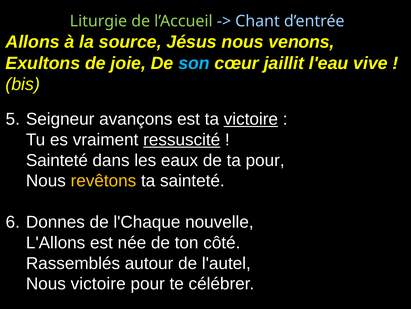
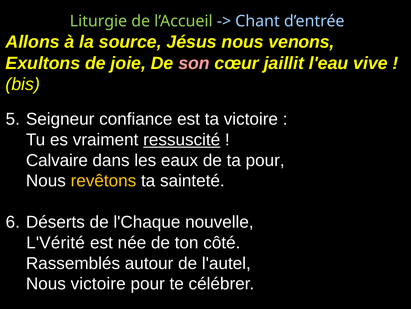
son colour: light blue -> pink
avançons: avançons -> confiance
victoire at (251, 119) underline: present -> none
Sainteté at (57, 160): Sainteté -> Calvaire
Donnes: Donnes -> Déserts
L'Allons: L'Allons -> L'Vérité
